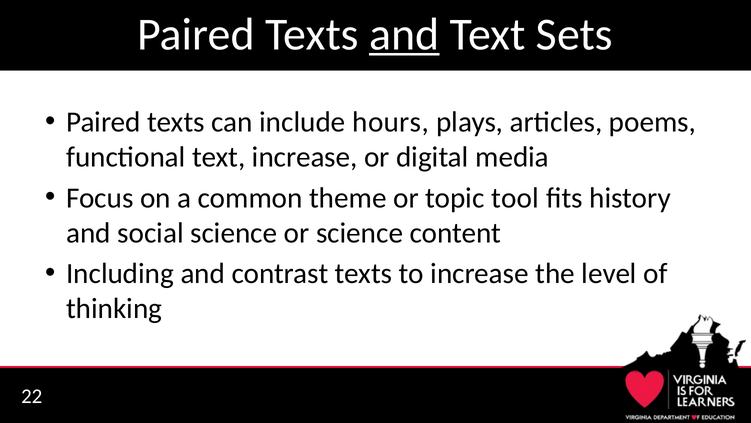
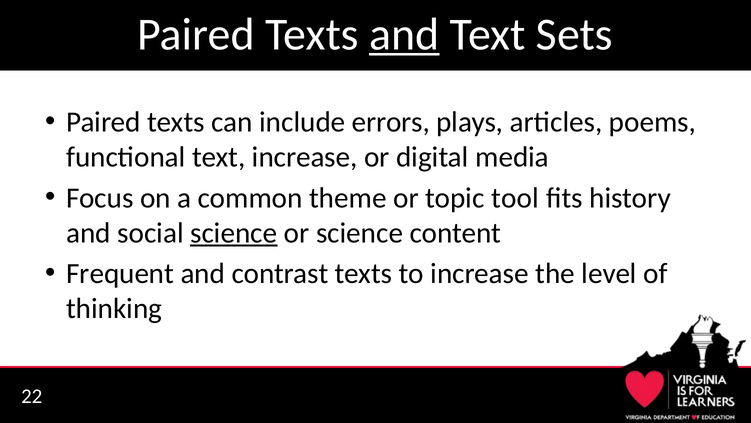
hours: hours -> errors
science at (234, 233) underline: none -> present
Including: Including -> Frequent
